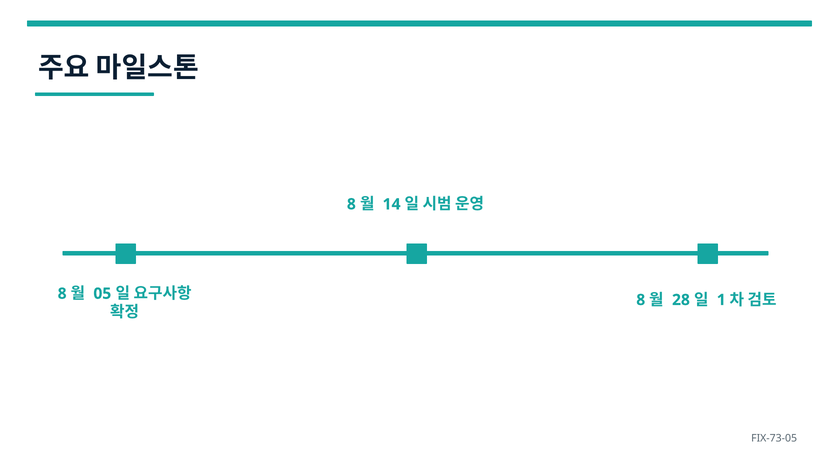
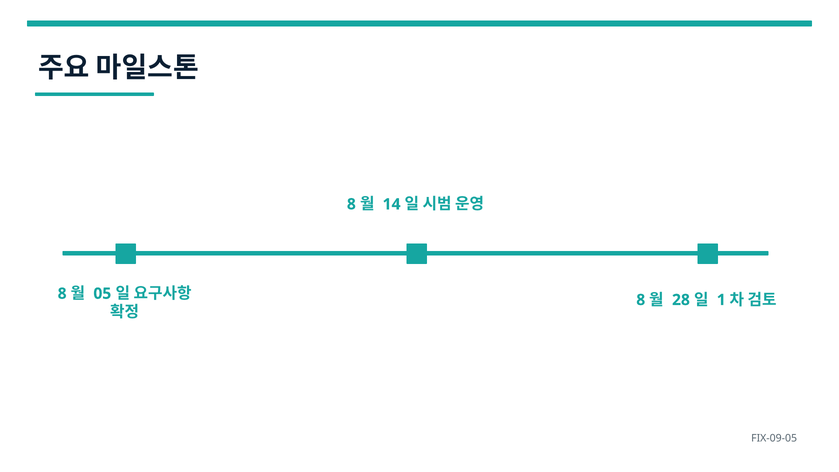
FIX-73-05: FIX-73-05 -> FIX-09-05
